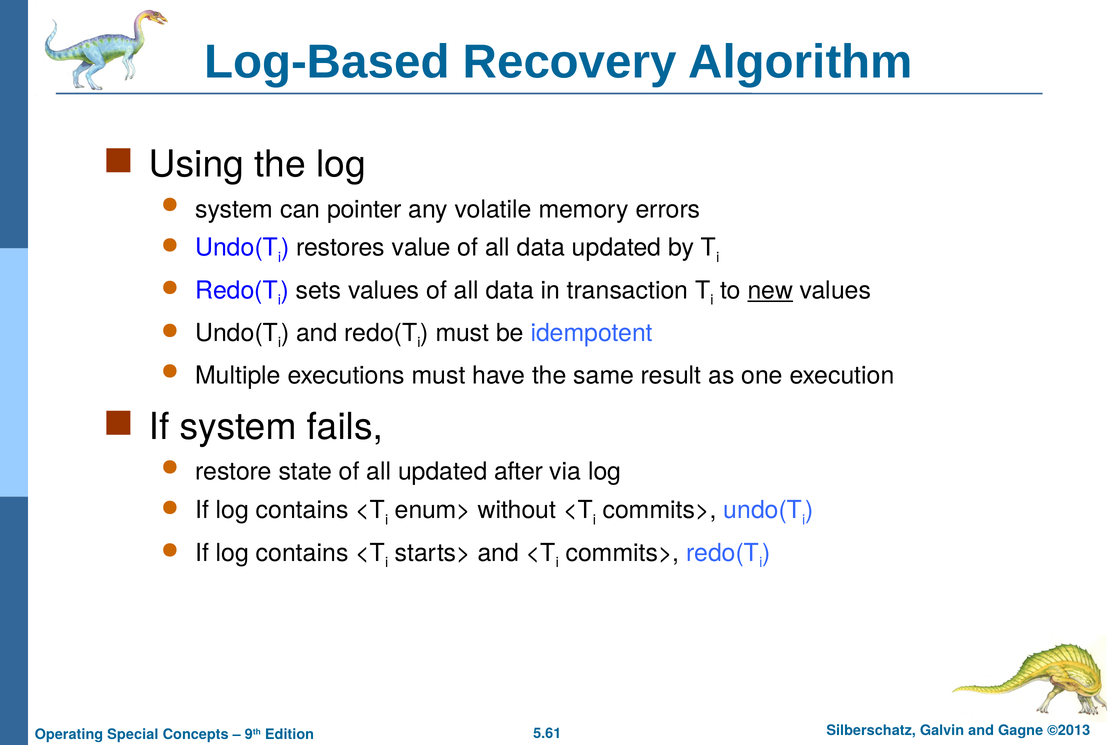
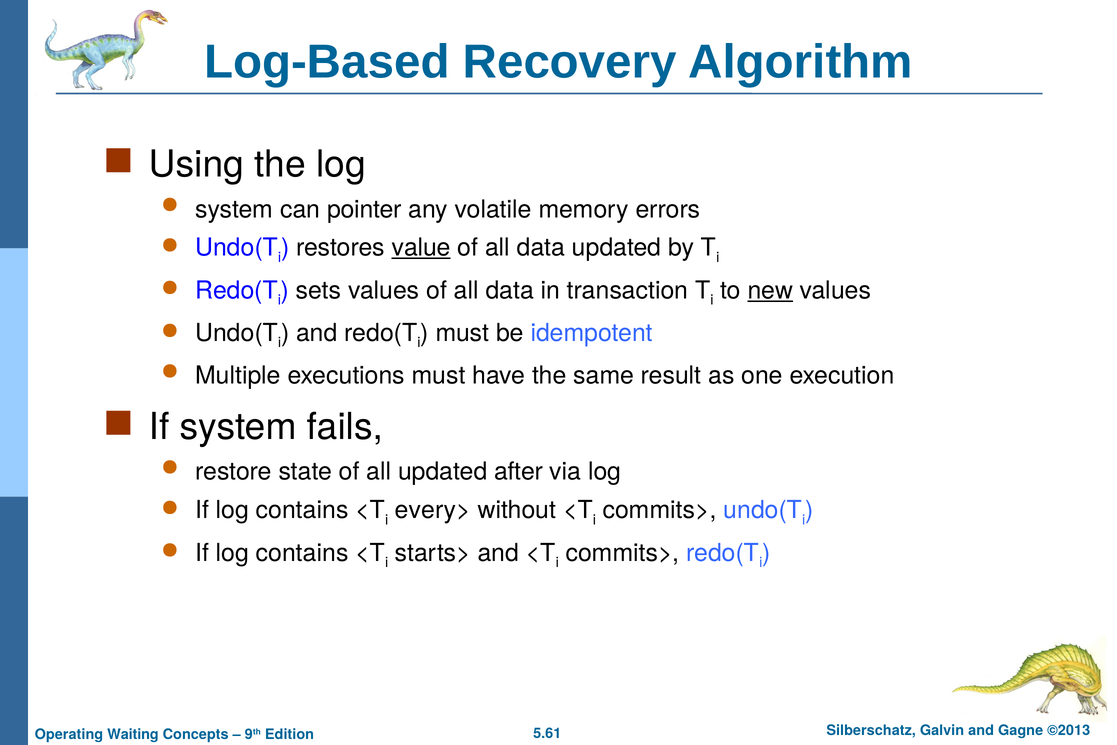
value underline: none -> present
enum>: enum> -> every>
Special: Special -> Waiting
